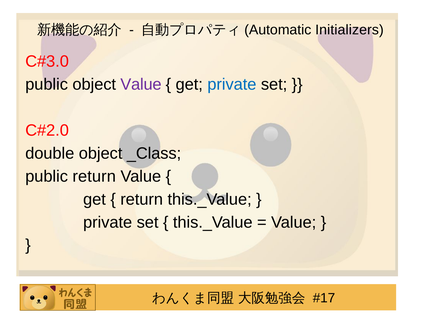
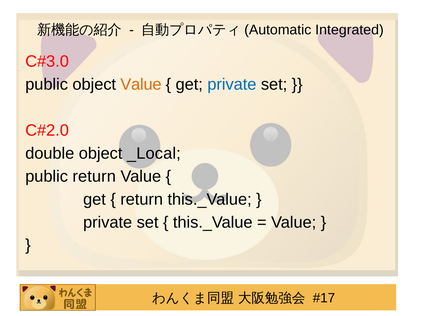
Initializers: Initializers -> Integrated
Value at (141, 84) colour: purple -> orange
_Class: _Class -> _Local
